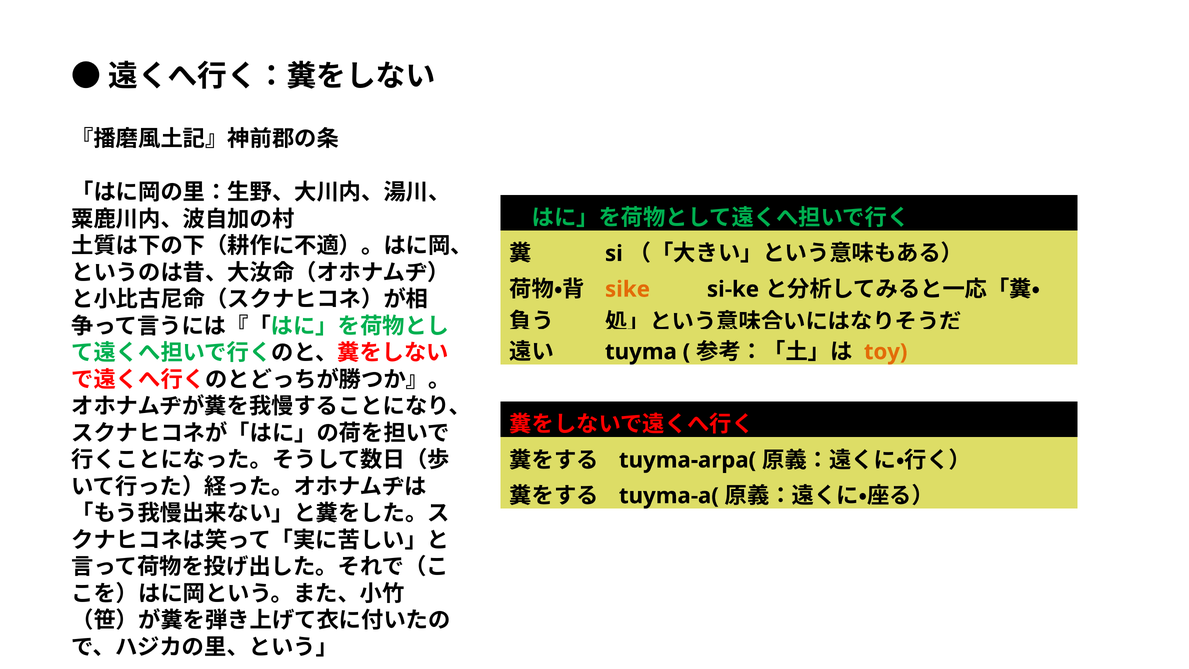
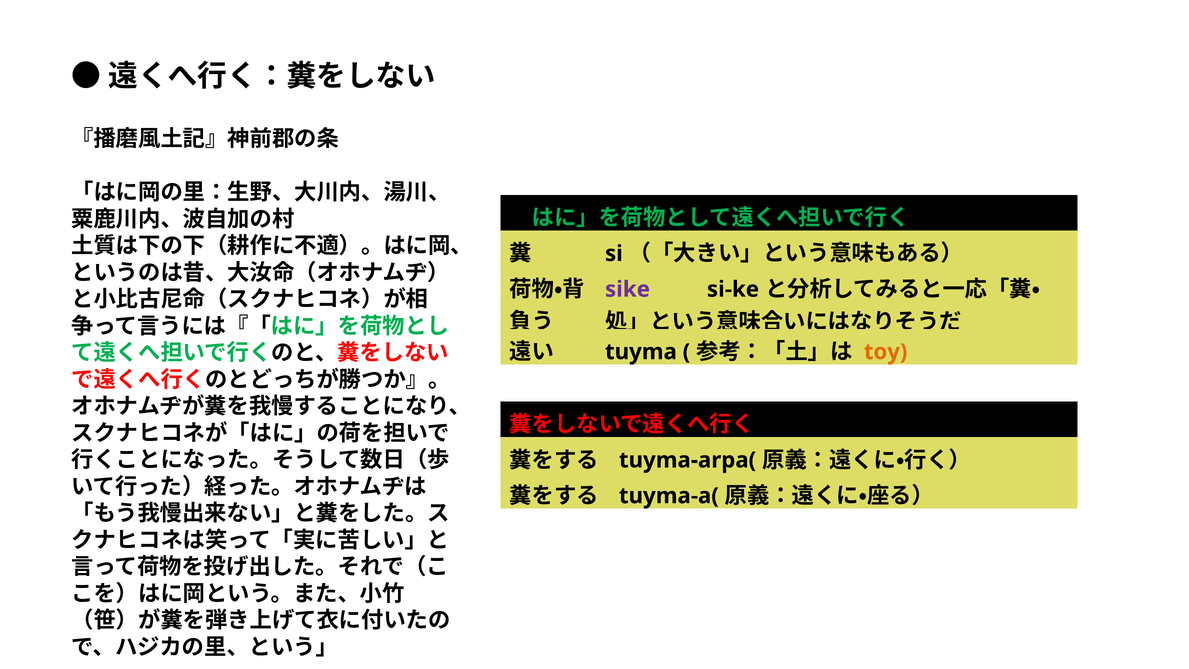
sike colour: orange -> purple
